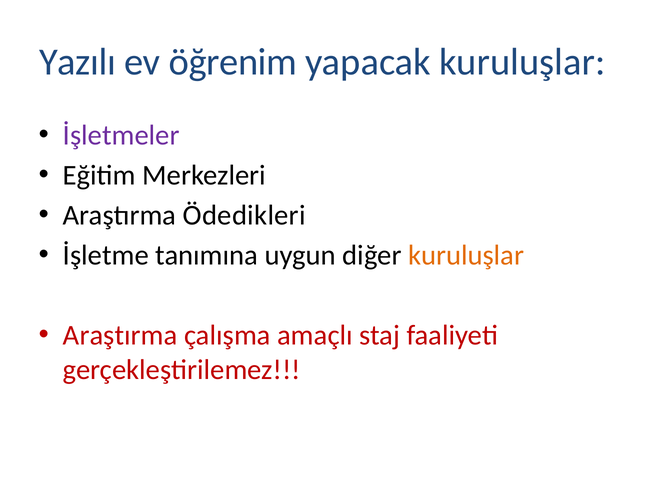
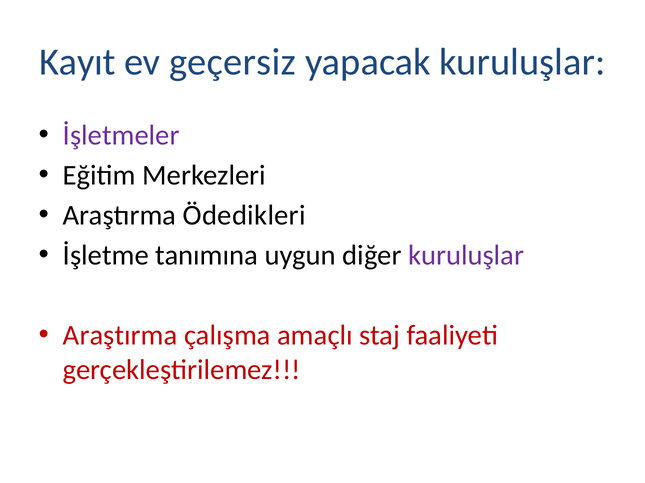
Yazılı: Yazılı -> Kayıt
öğrenim: öğrenim -> geçersiz
kuruluşlar at (466, 256) colour: orange -> purple
